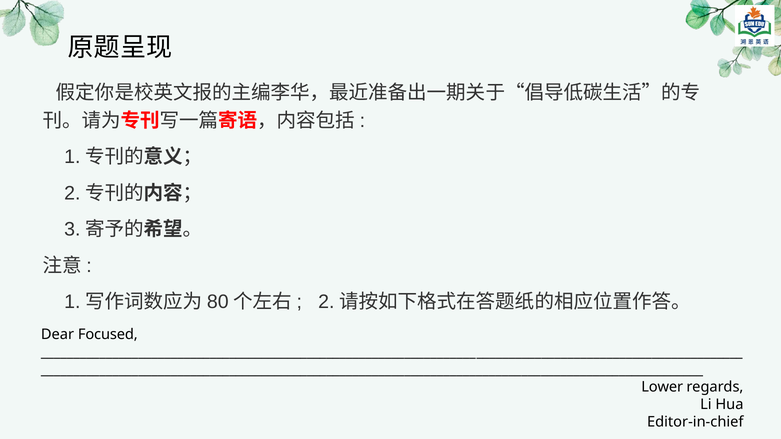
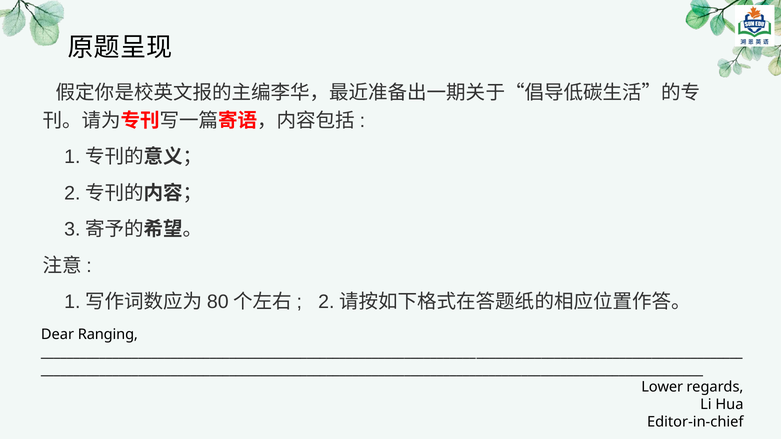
Focused: Focused -> Ranging
